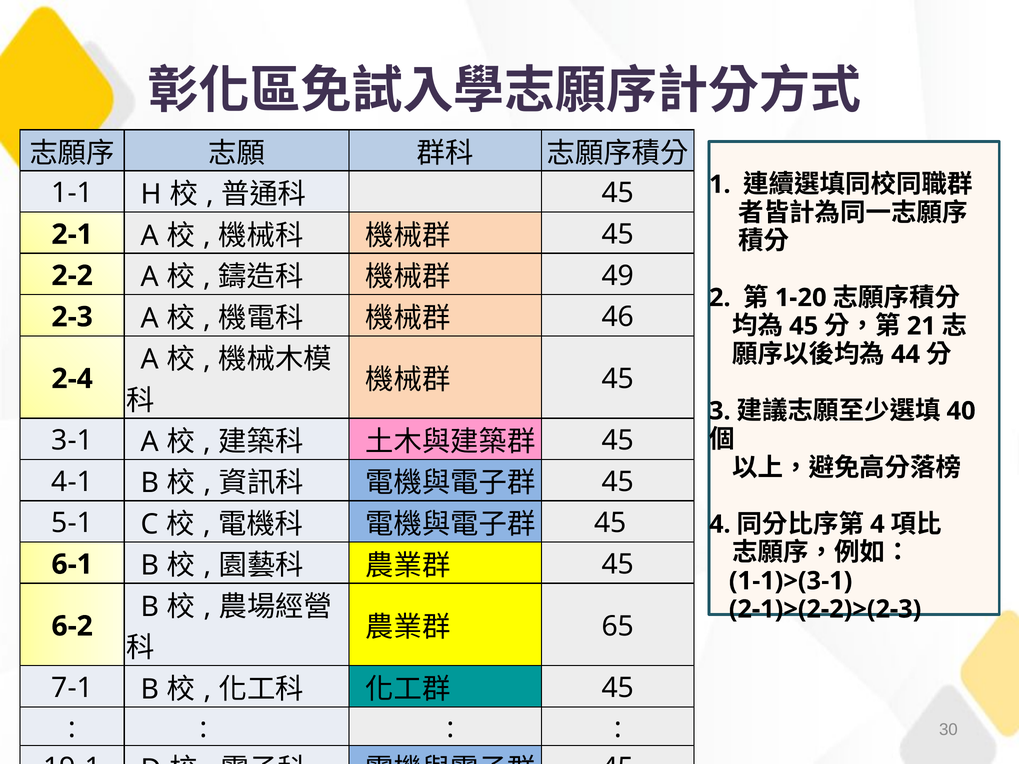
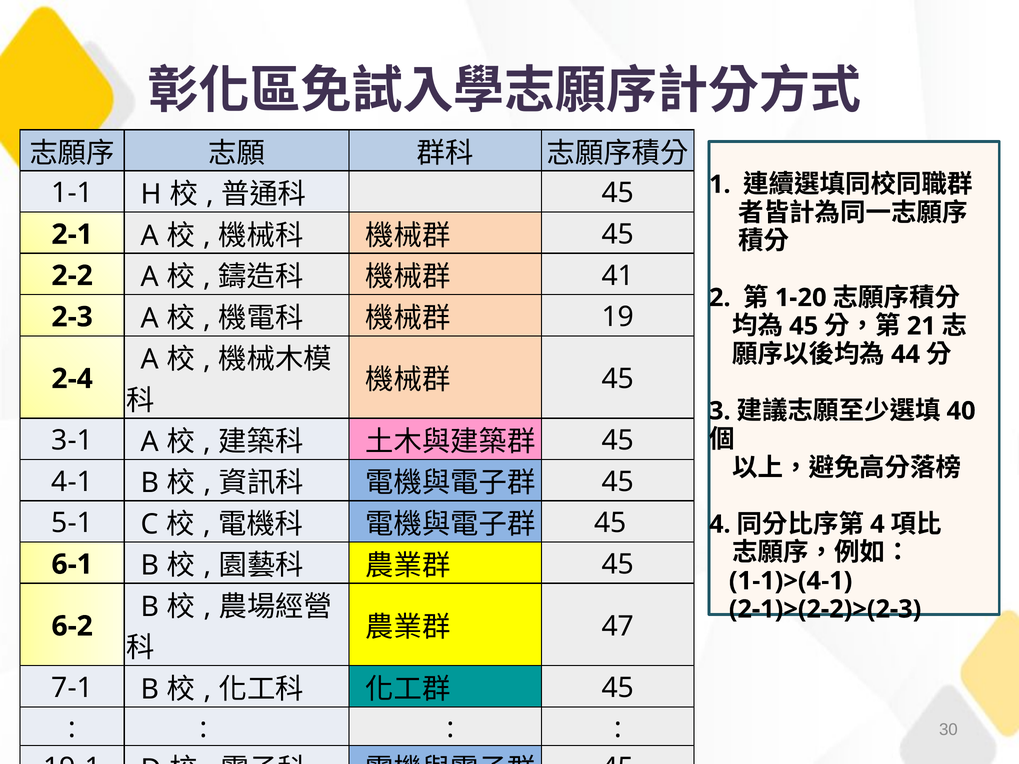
49: 49 -> 41
46: 46 -> 19
1-1)>(3-1: 1-1)>(3-1 -> 1-1)>(4-1
65: 65 -> 47
